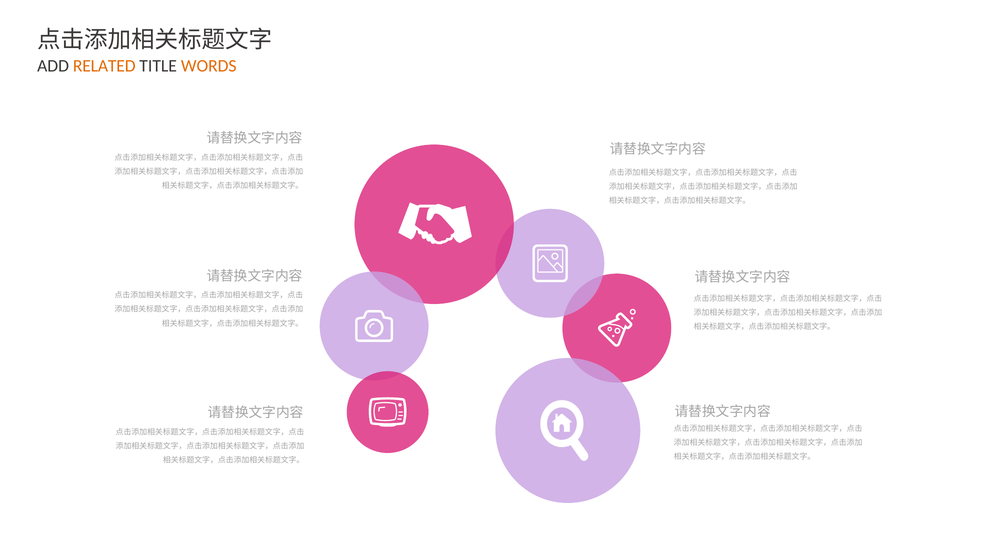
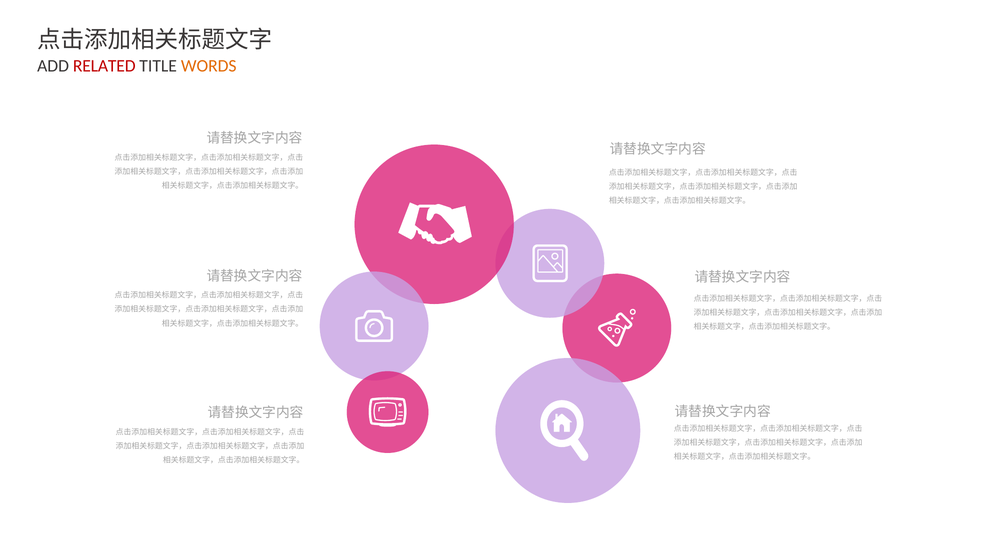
RELATED colour: orange -> red
